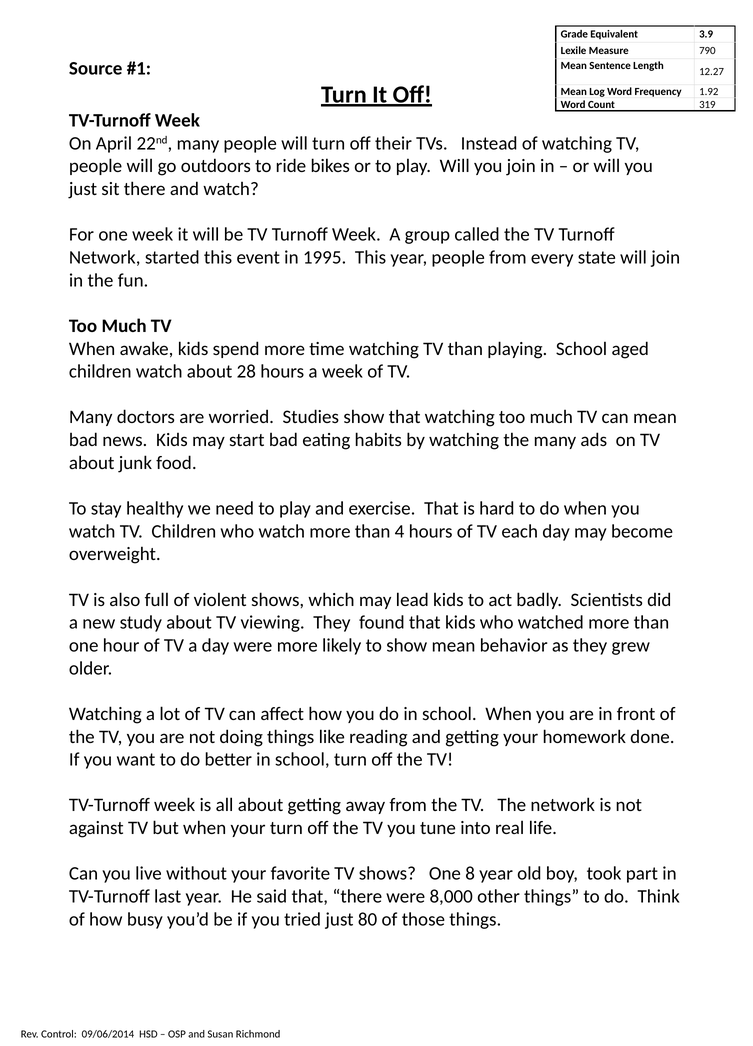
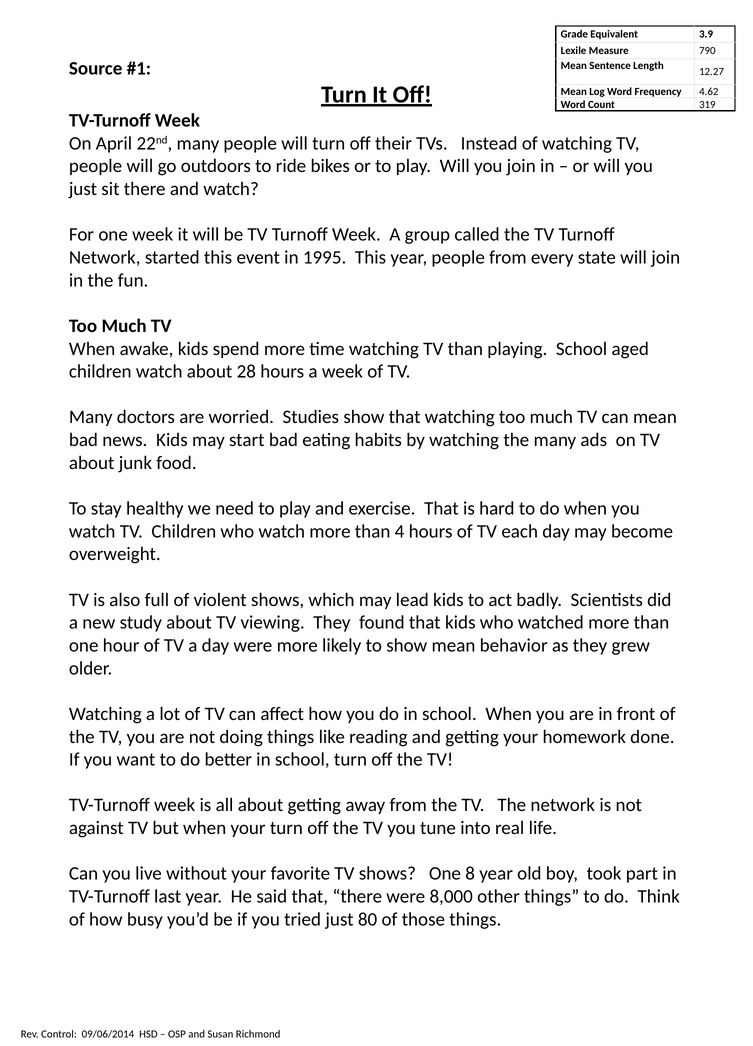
1.92: 1.92 -> 4.62
